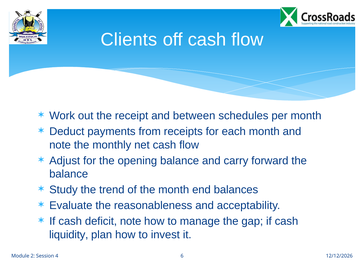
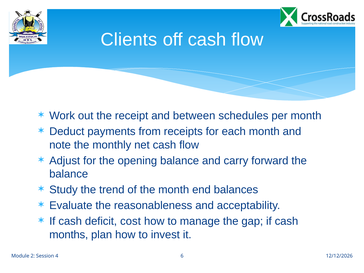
deficit note: note -> cost
liquidity: liquidity -> months
